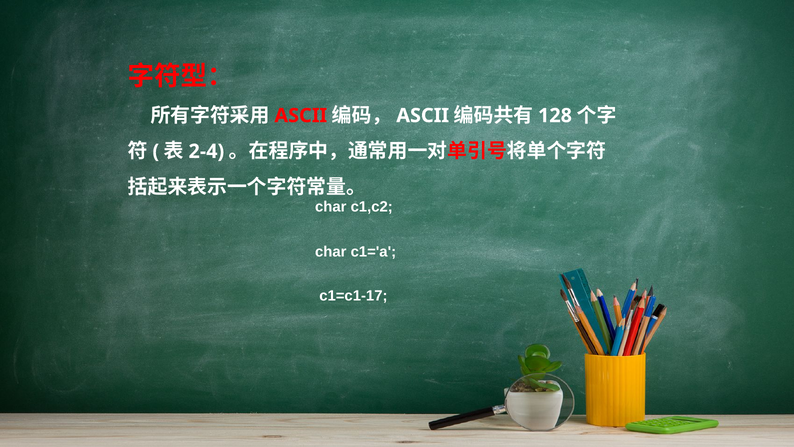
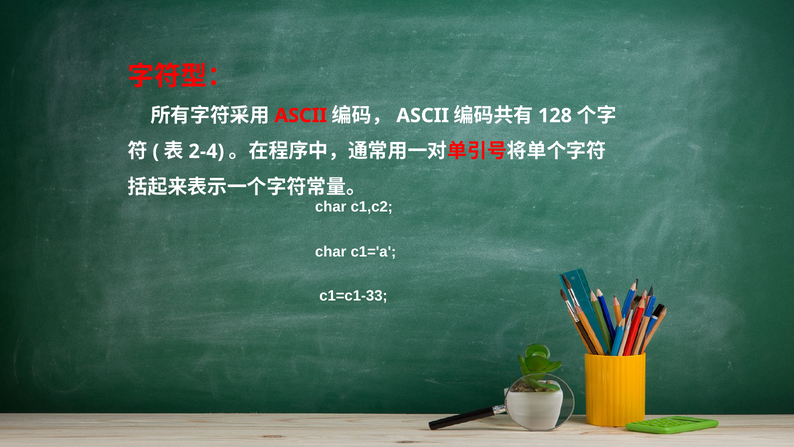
c1=c1-17: c1=c1-17 -> c1=c1-33
